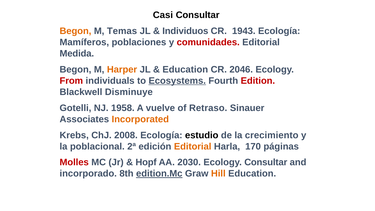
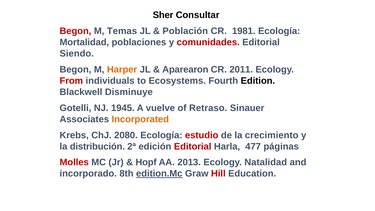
Casi: Casi -> Sher
Begon at (75, 31) colour: orange -> red
Individuos: Individuos -> Población
1943: 1943 -> 1981
Mamíferos: Mamíferos -> Mortalidad
Medida: Medida -> Siendo
Education at (185, 70): Education -> Aparearon
2046: 2046 -> 2011
Ecosystems underline: present -> none
Edition colour: red -> black
1958: 1958 -> 1945
2008: 2008 -> 2080
estudio colour: black -> red
poblacional: poblacional -> distribución
Editorial at (193, 146) colour: orange -> red
170: 170 -> 477
2030: 2030 -> 2013
Ecology Consultar: Consultar -> Natalidad
Hill colour: orange -> red
